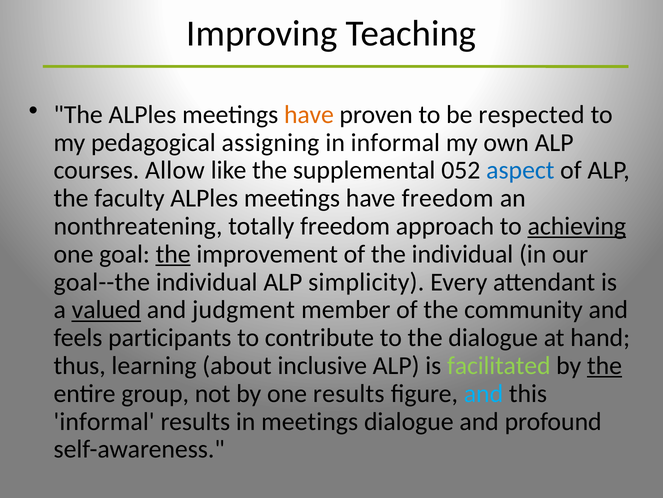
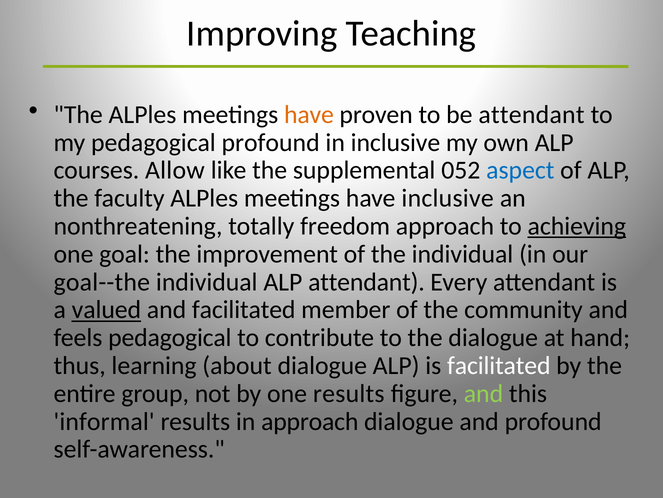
be respected: respected -> attendant
pedagogical assigning: assigning -> profound
in informal: informal -> inclusive
have freedom: freedom -> inclusive
the at (173, 254) underline: present -> none
ALP simplicity: simplicity -> attendant
and judgment: judgment -> facilitated
feels participants: participants -> pedagogical
about inclusive: inclusive -> dialogue
facilitated at (499, 365) colour: light green -> white
the at (605, 365) underline: present -> none
and at (483, 393) colour: light blue -> light green
in meetings: meetings -> approach
